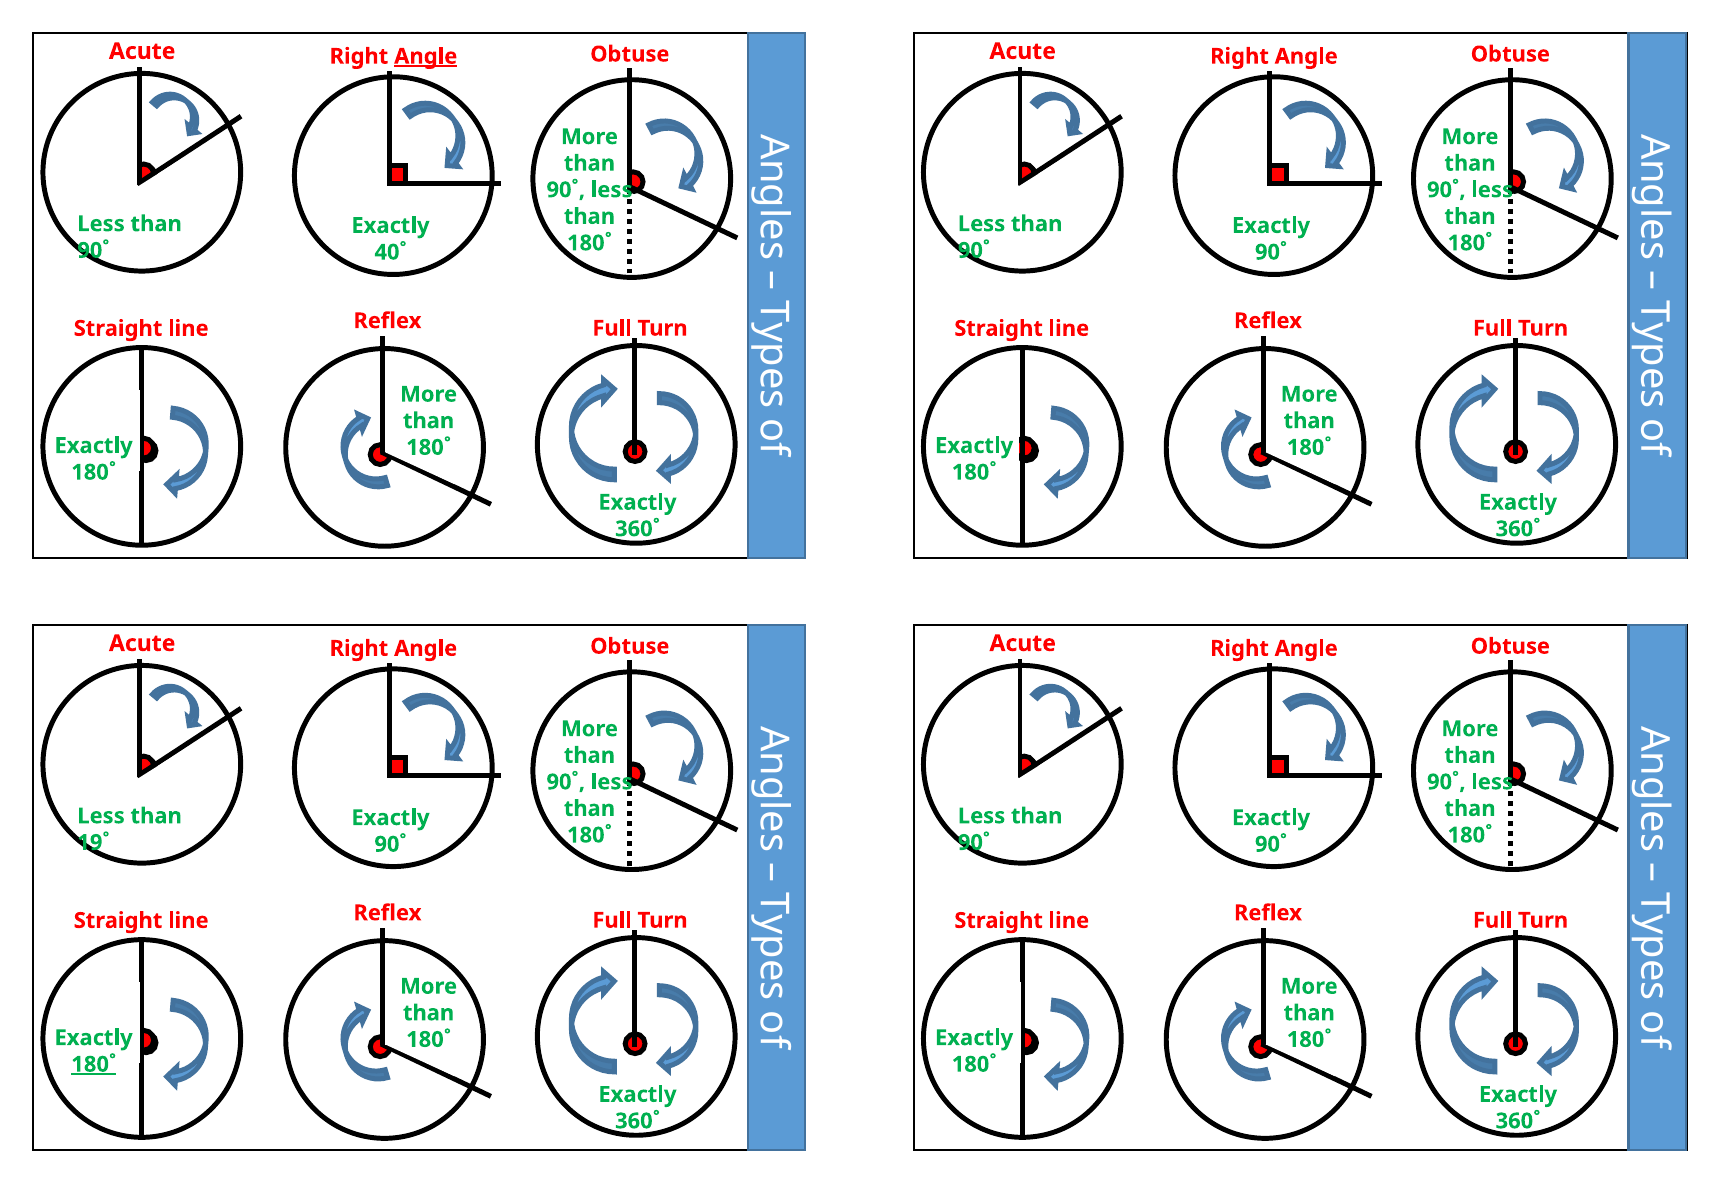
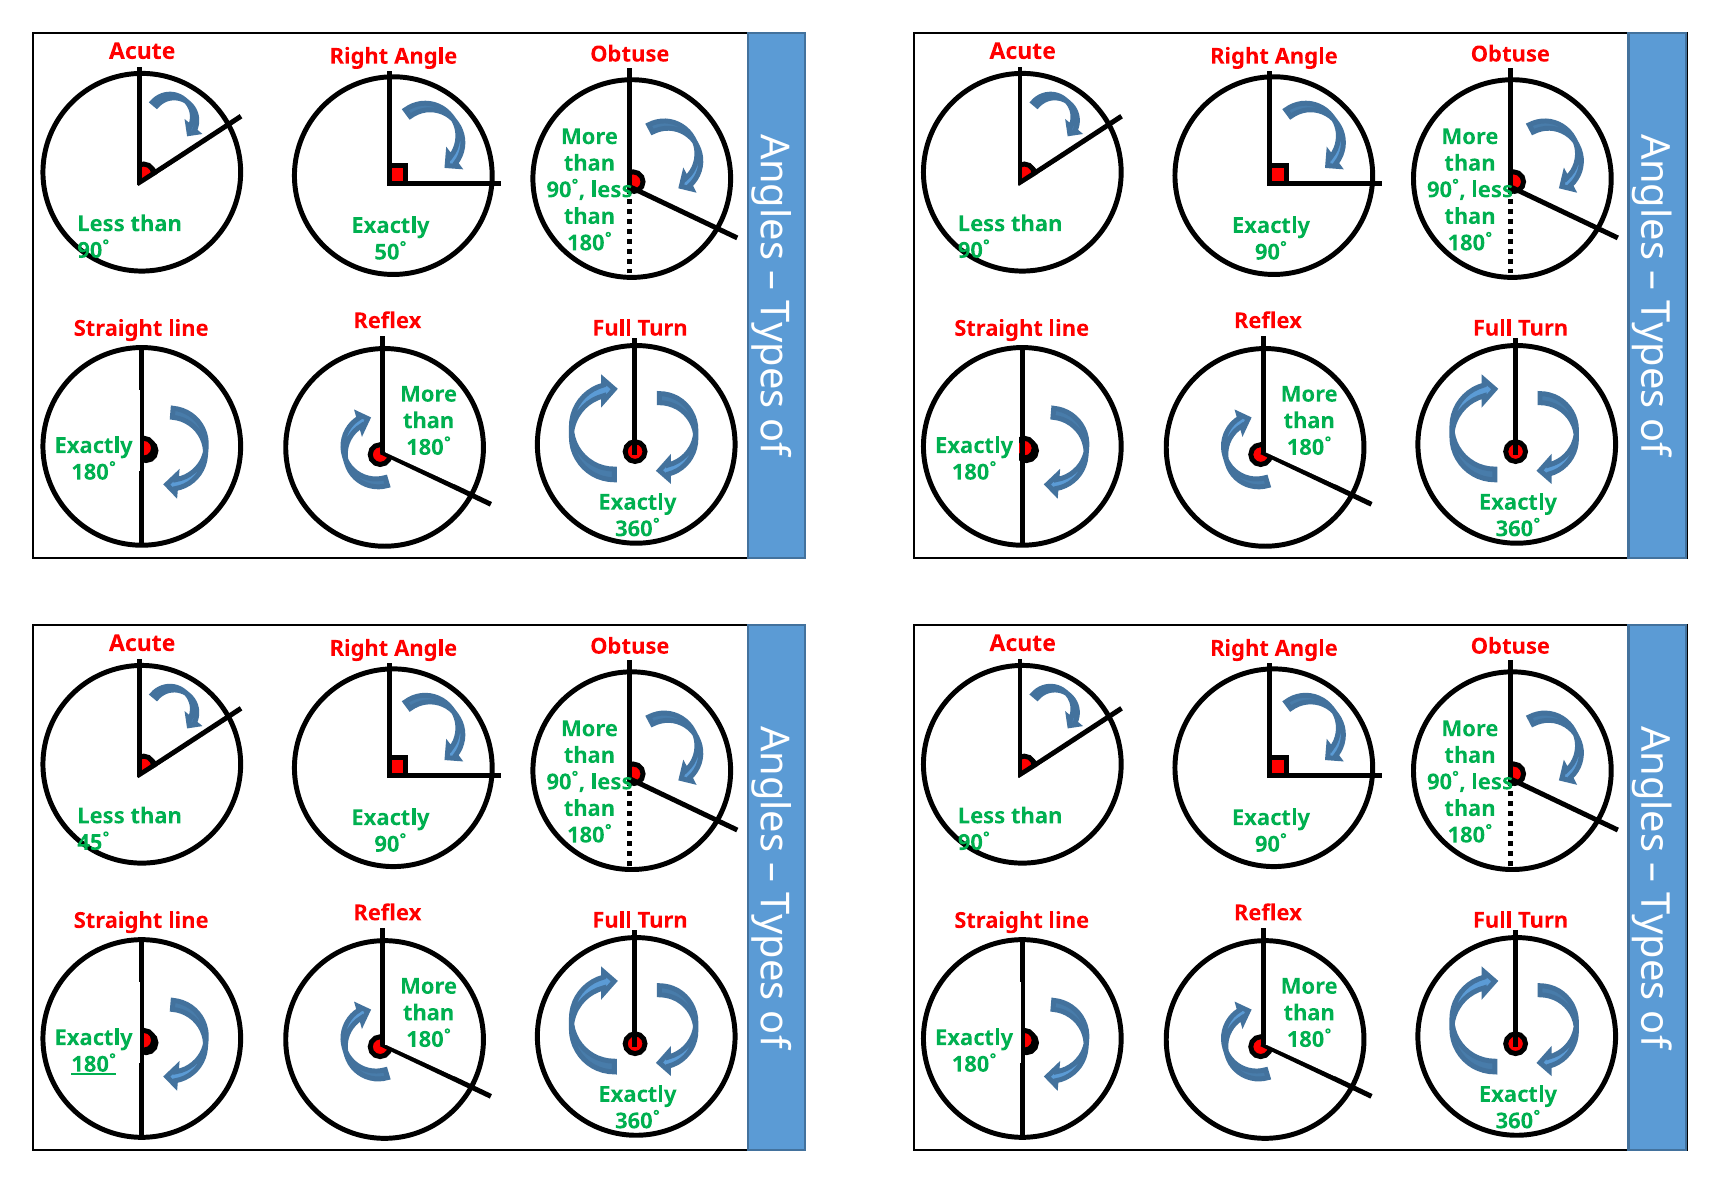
Angle at (426, 56) underline: present -> none
40˚: 40˚ -> 50˚
19˚: 19˚ -> 45˚
